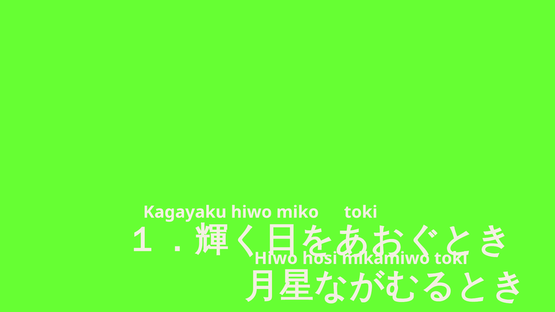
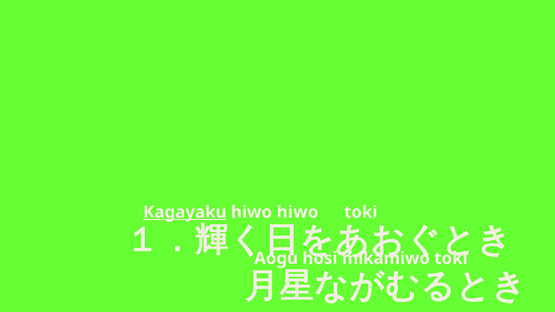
Kagayaku underline: none -> present
hiwo miko: miko -> hiwo
Hiwo at (276, 259): Hiwo -> Aogu
